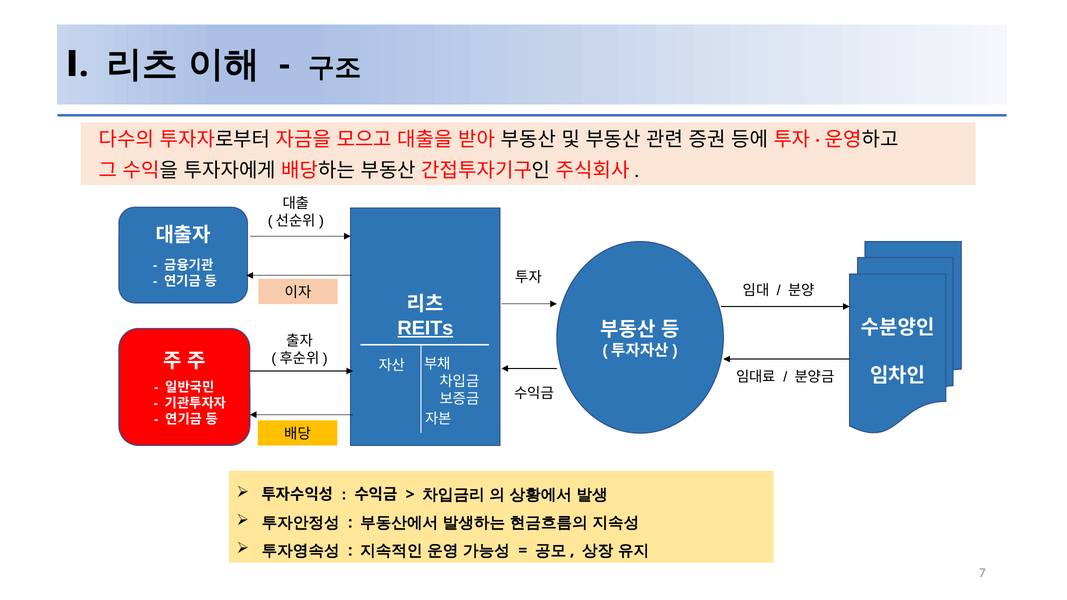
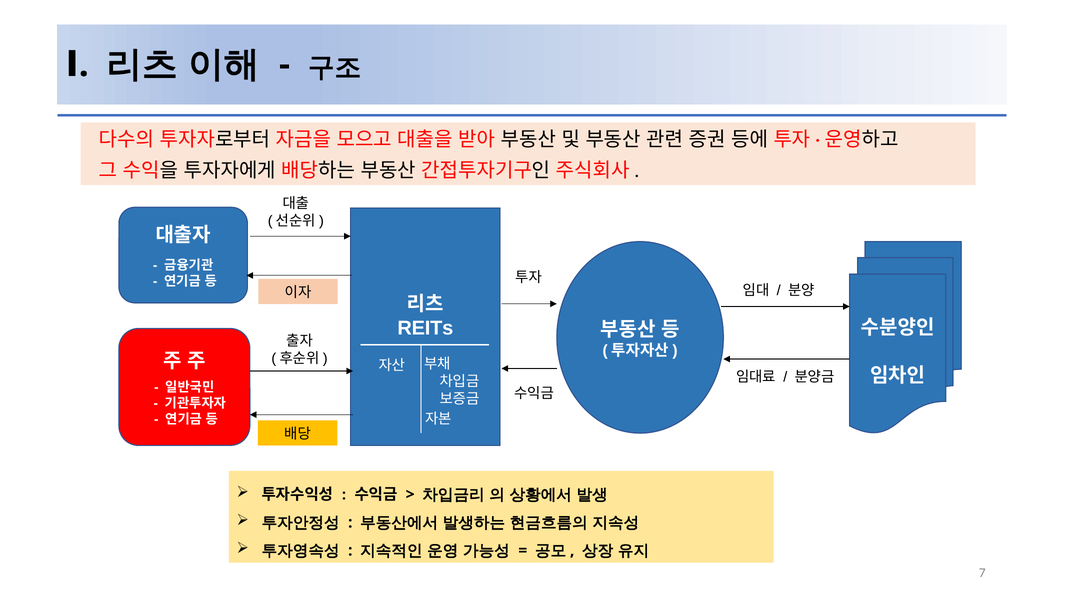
REITs underline: present -> none
